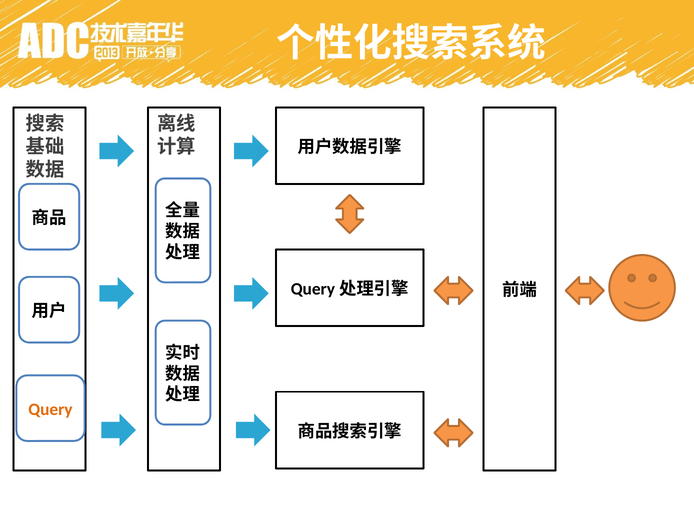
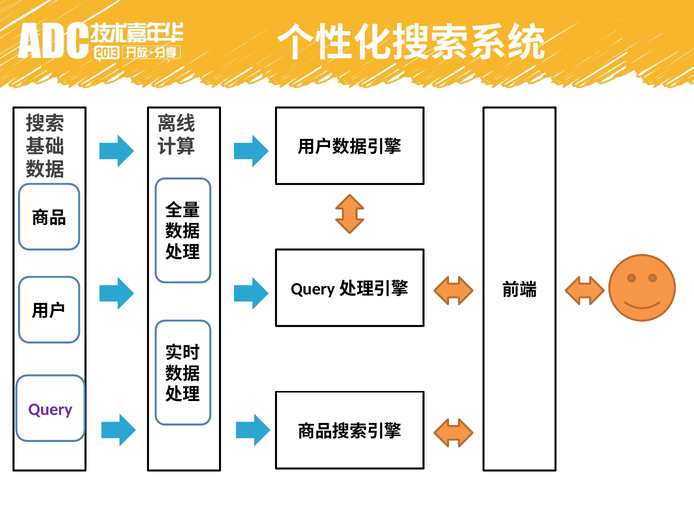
Query colour: orange -> purple
